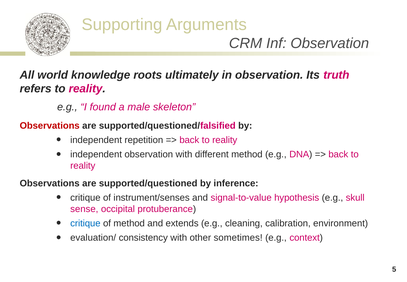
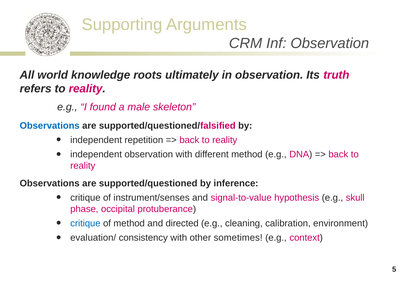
Observations at (50, 125) colour: red -> blue
sense: sense -> phase
extends: extends -> directed
